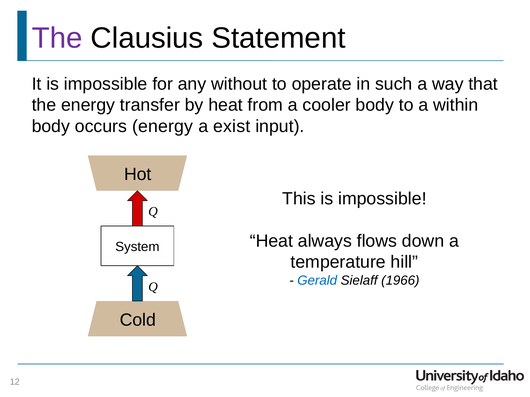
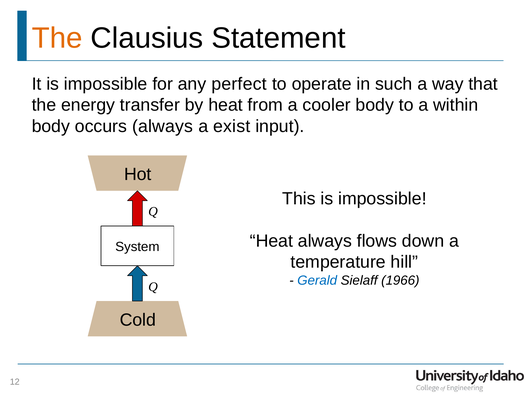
The at (57, 38) colour: purple -> orange
without: without -> perfect
occurs energy: energy -> always
